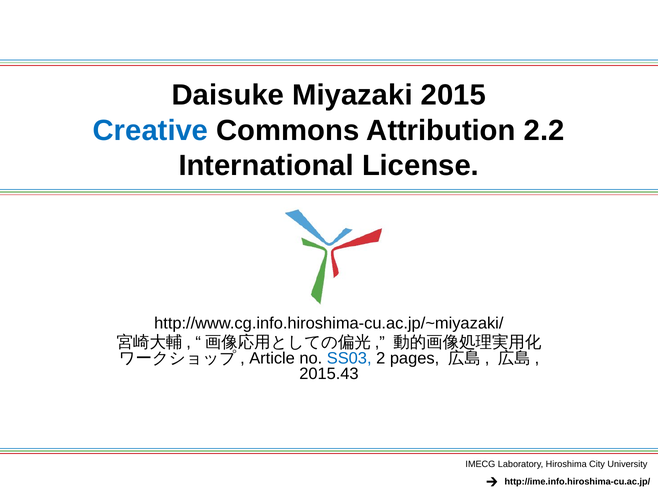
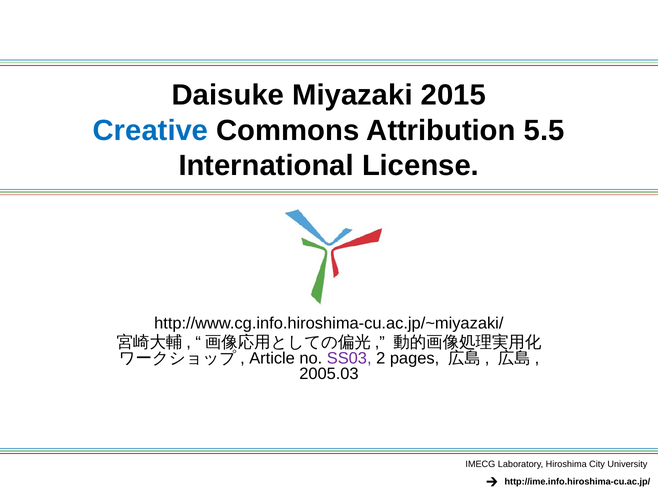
2.2: 2.2 -> 5.5
SS03 colour: blue -> purple
2015.43: 2015.43 -> 2005.03
